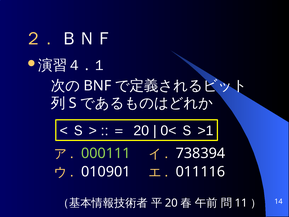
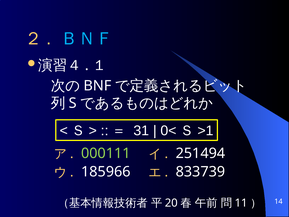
ＢＮＦ colour: white -> light blue
20 at (141, 131): 20 -> 31
738394: 738394 -> 251494
010901: 010901 -> 185966
011116: 011116 -> 833739
